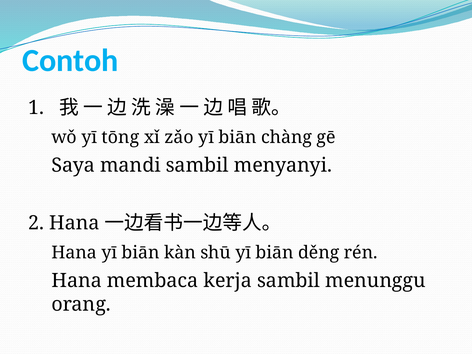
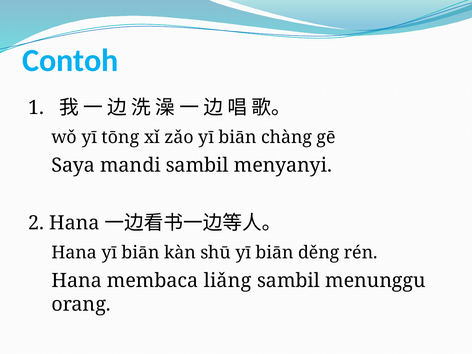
kerja: kerja -> liǎng
